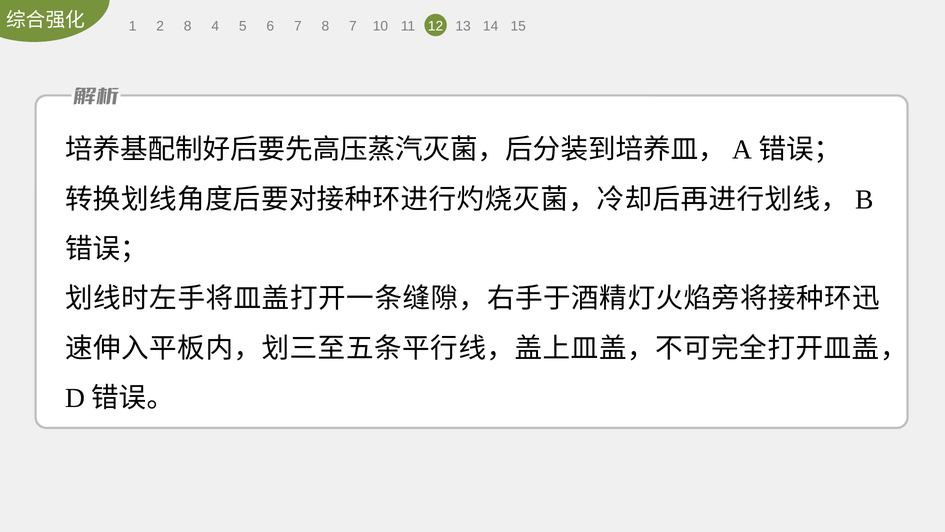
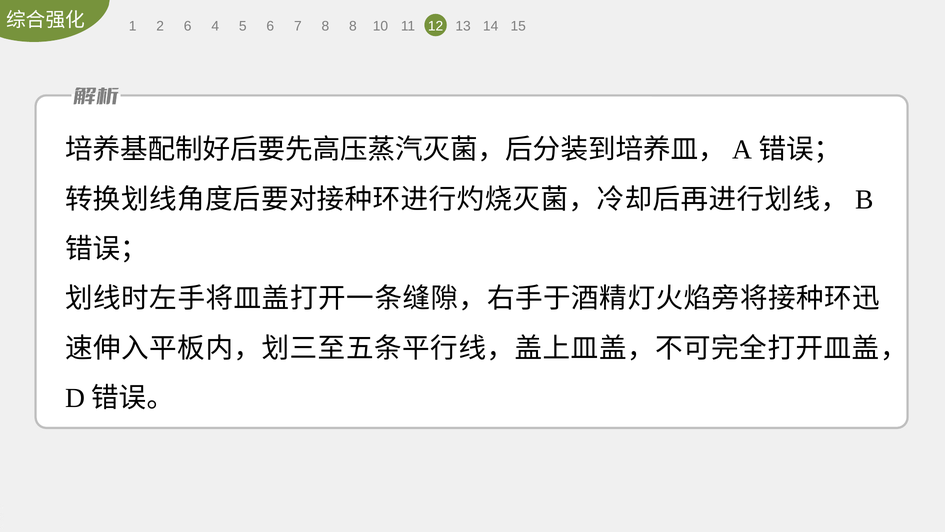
2 8: 8 -> 6
8 7: 7 -> 8
